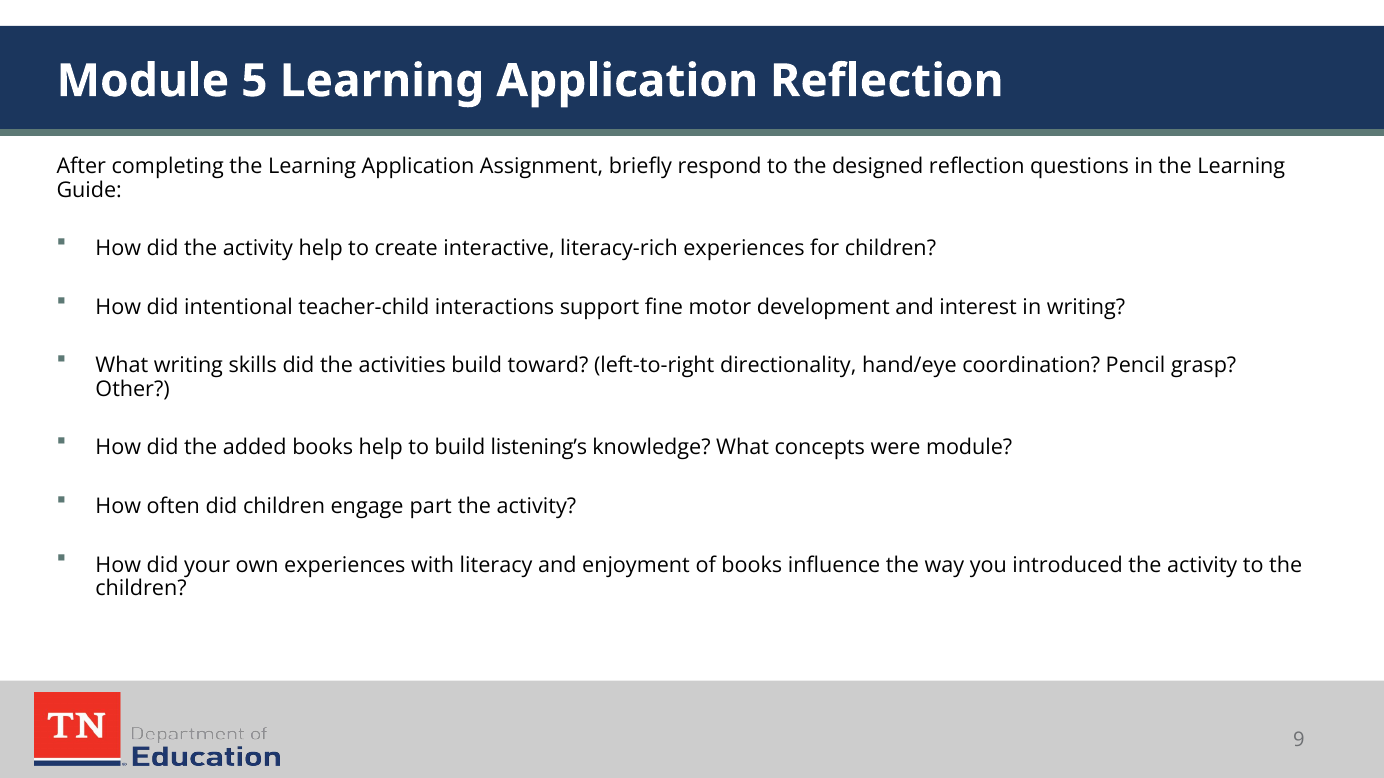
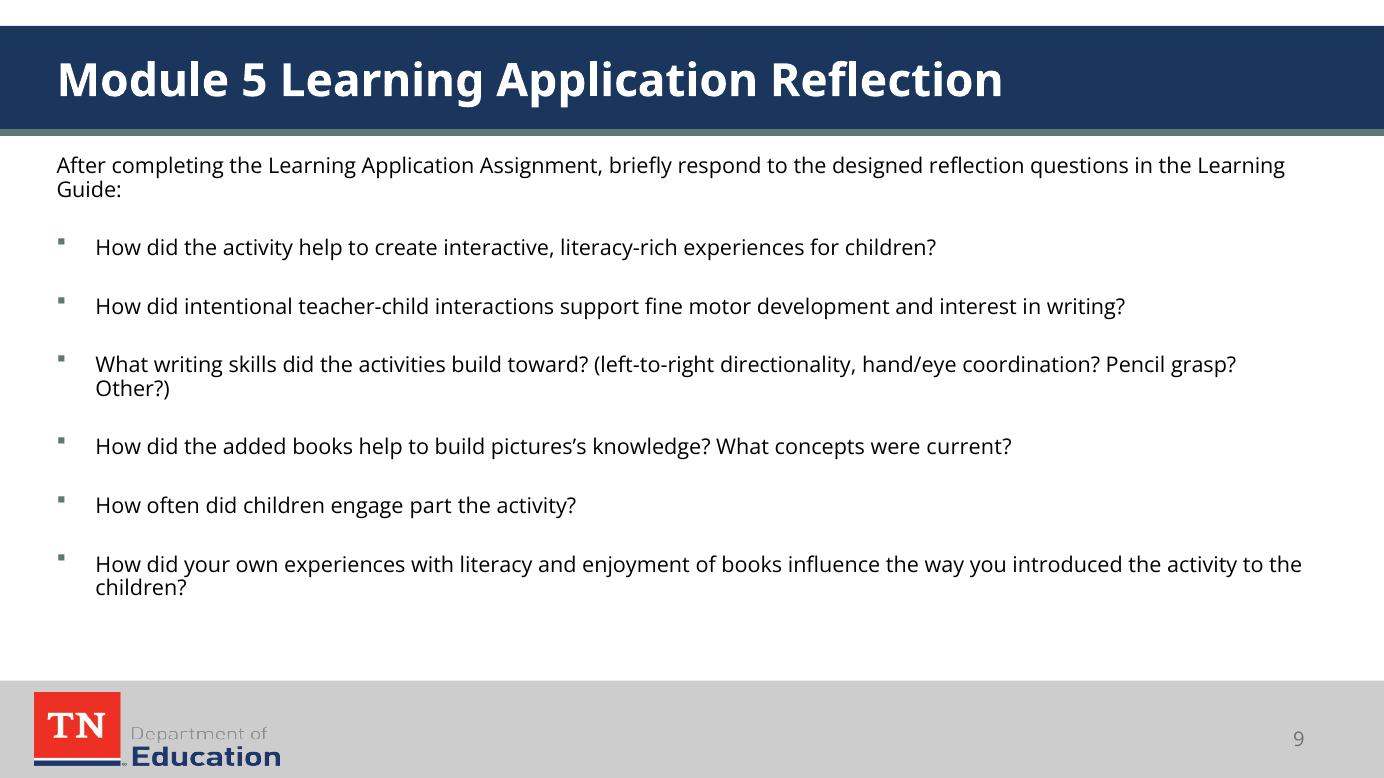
listening’s: listening’s -> pictures’s
were module: module -> current
